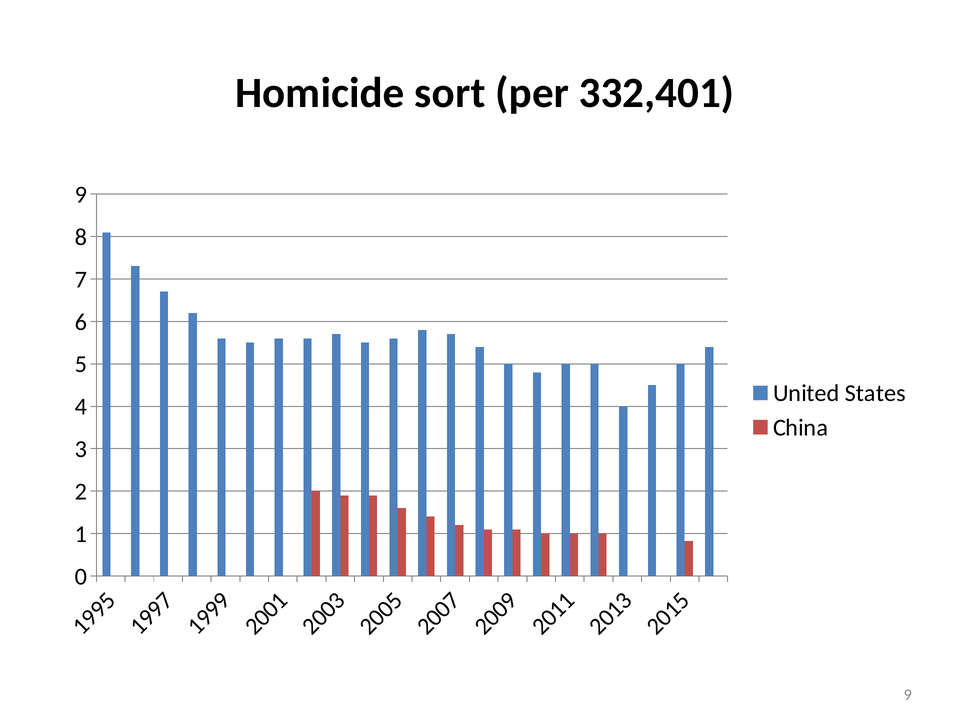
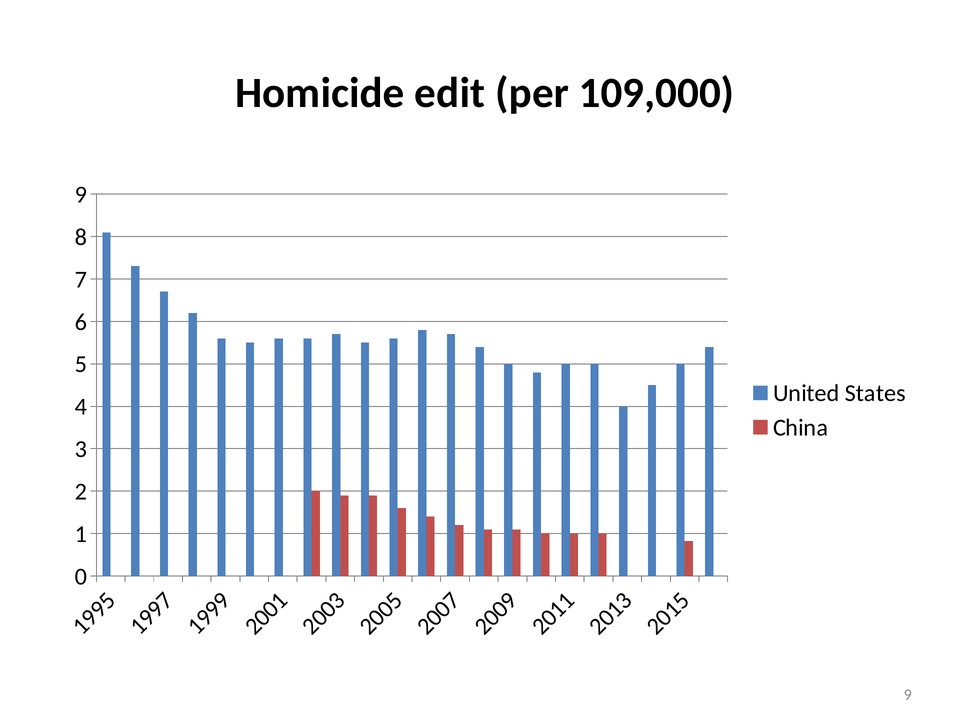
sort: sort -> edit
332,401: 332,401 -> 109,000
